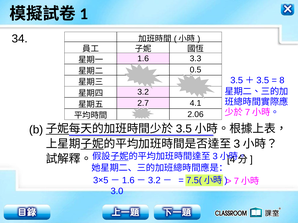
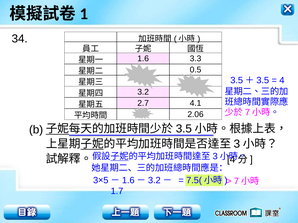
8: 8 -> 4
3.0: 3.0 -> 1.7
